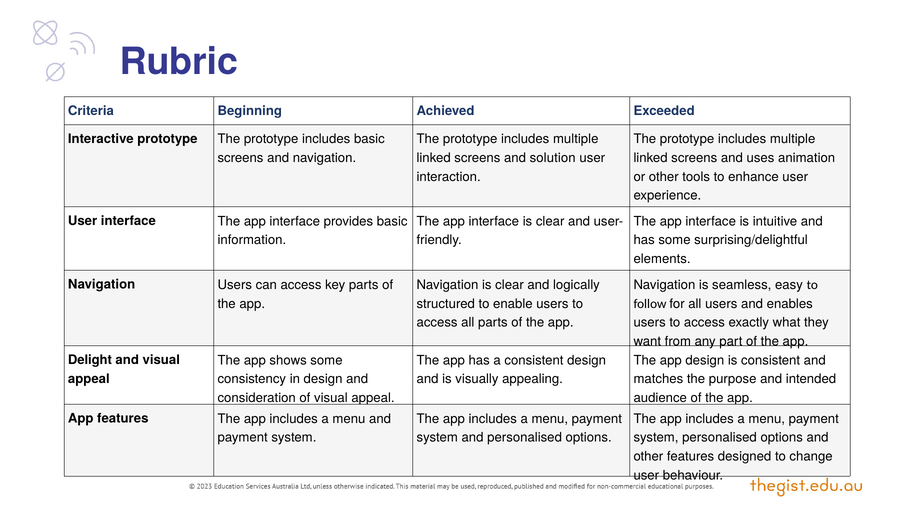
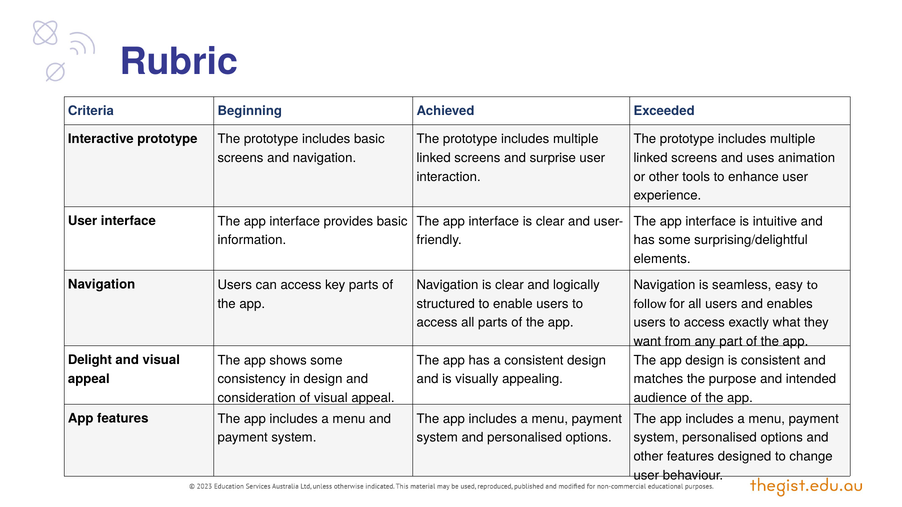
solution: solution -> surprise
